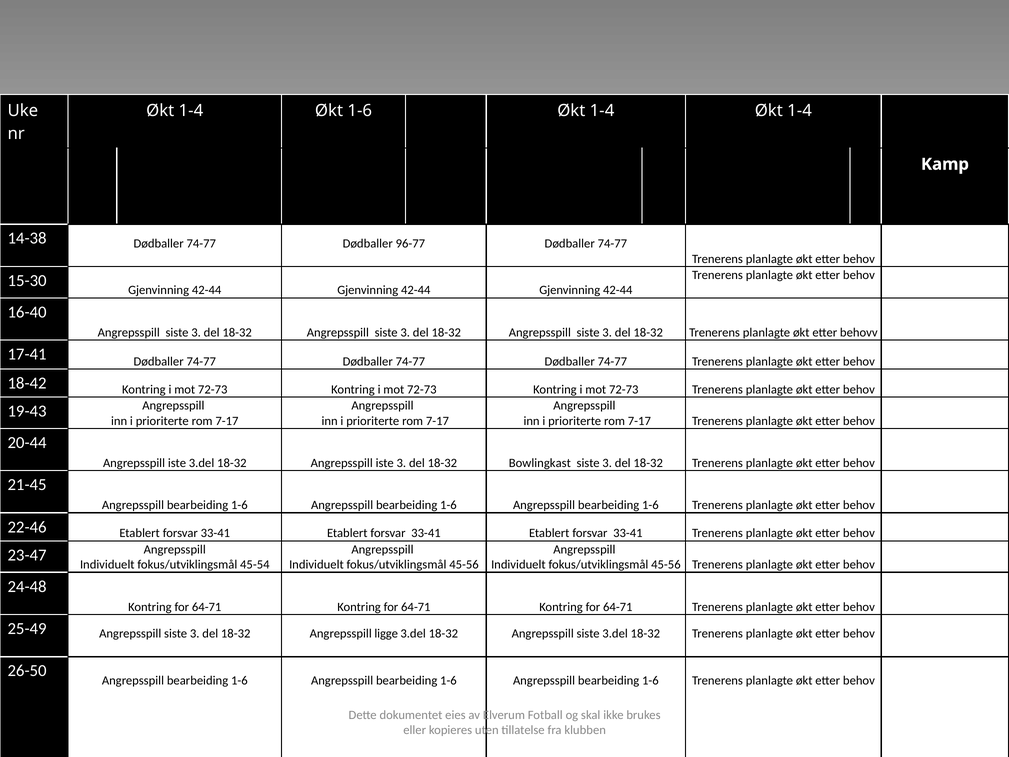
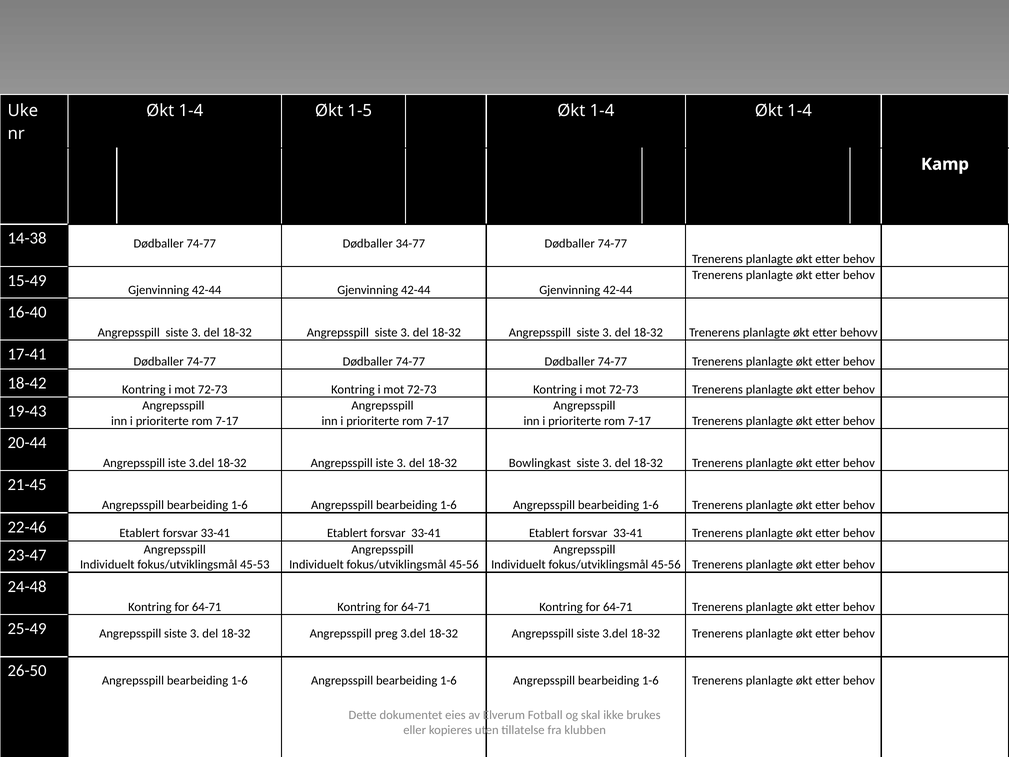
Økt 1-6: 1-6 -> 1-5
96-77: 96-77 -> 34-77
15-30: 15-30 -> 15-49
45-54: 45-54 -> 45-53
ligge: ligge -> preg
